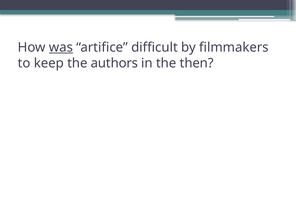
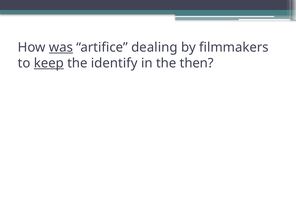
difficult: difficult -> dealing
keep underline: none -> present
authors: authors -> identify
